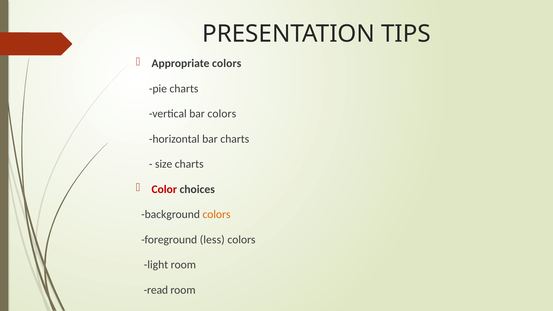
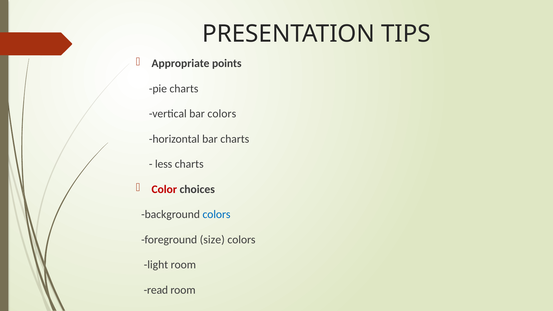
Appropriate colors: colors -> points
size: size -> less
colors at (216, 214) colour: orange -> blue
less: less -> size
